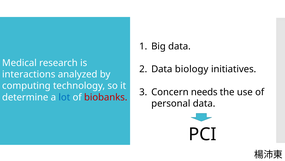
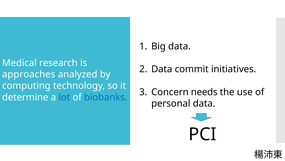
biology: biology -> commit
interactions: interactions -> approaches
biobanks colour: red -> blue
